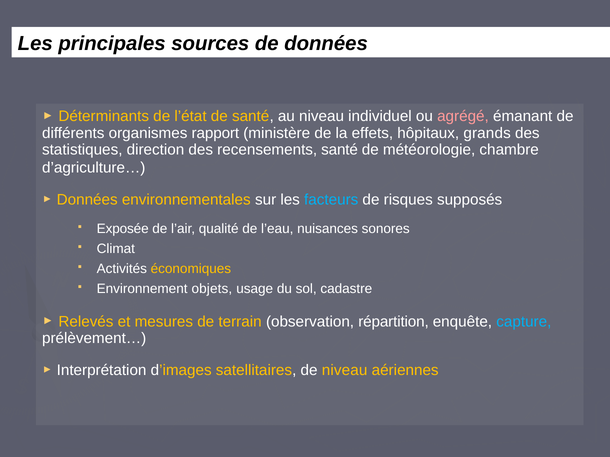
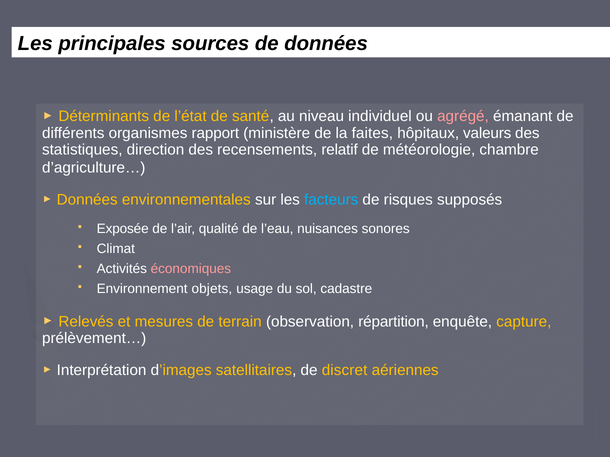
effets: effets -> faites
grands: grands -> valeurs
recensements santé: santé -> relatif
économiques colour: yellow -> pink
capture colour: light blue -> yellow
de niveau: niveau -> discret
